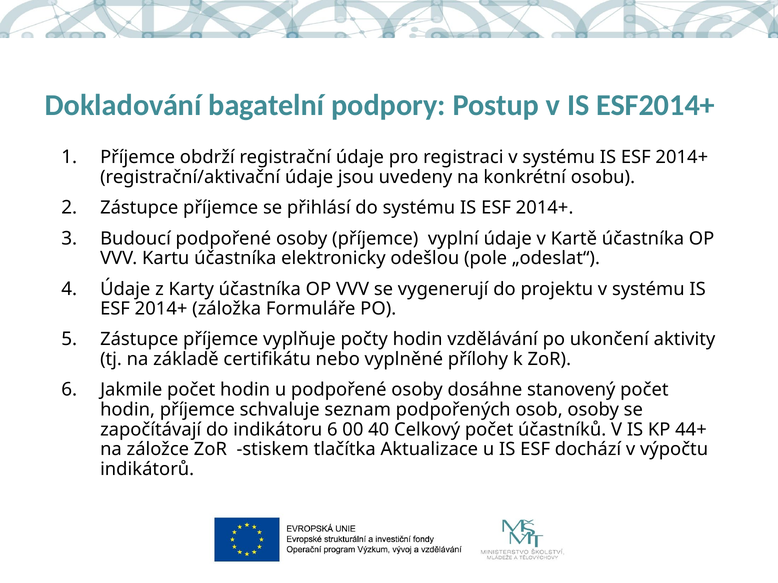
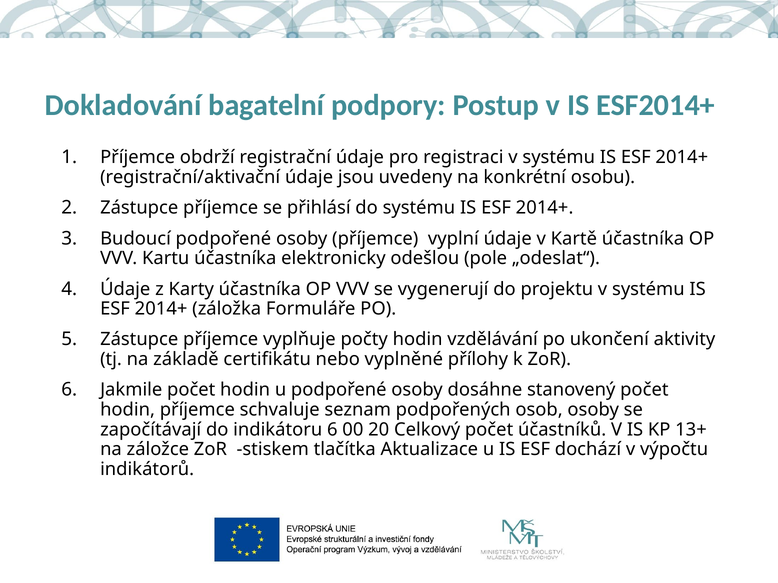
40: 40 -> 20
44+: 44+ -> 13+
